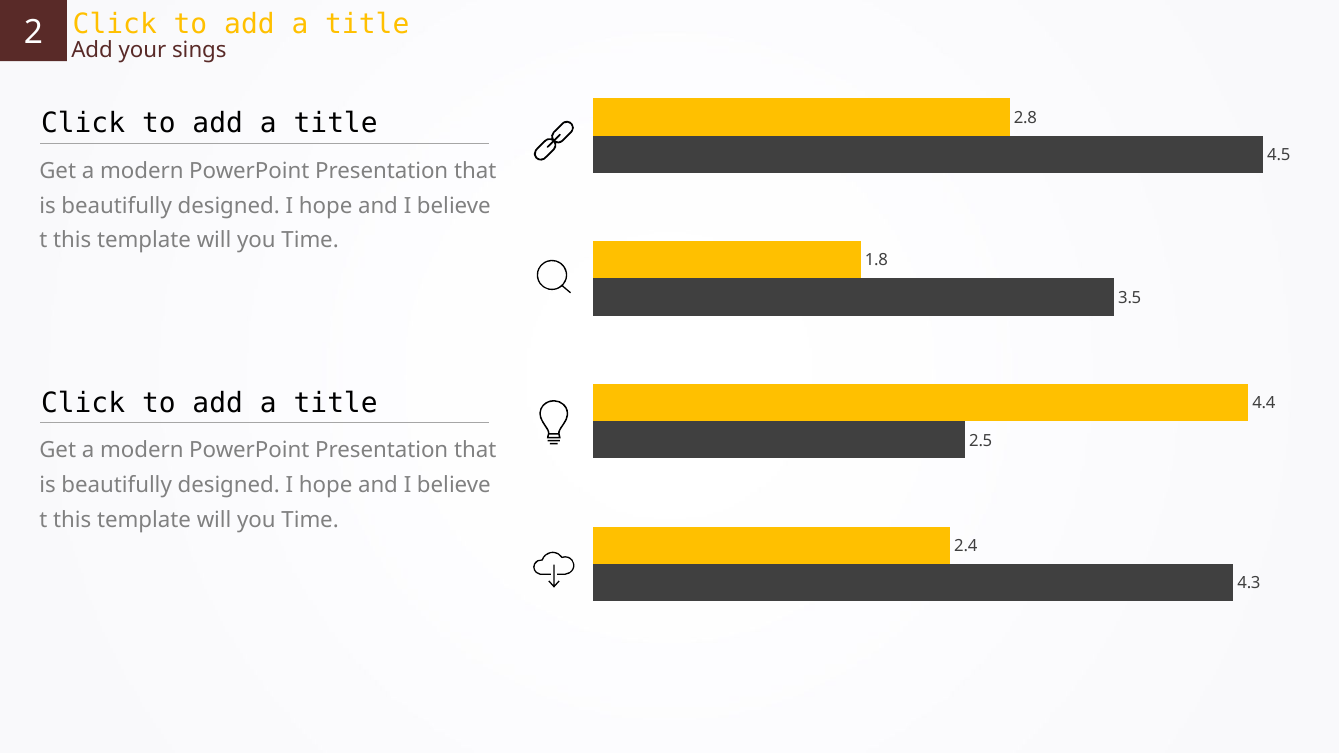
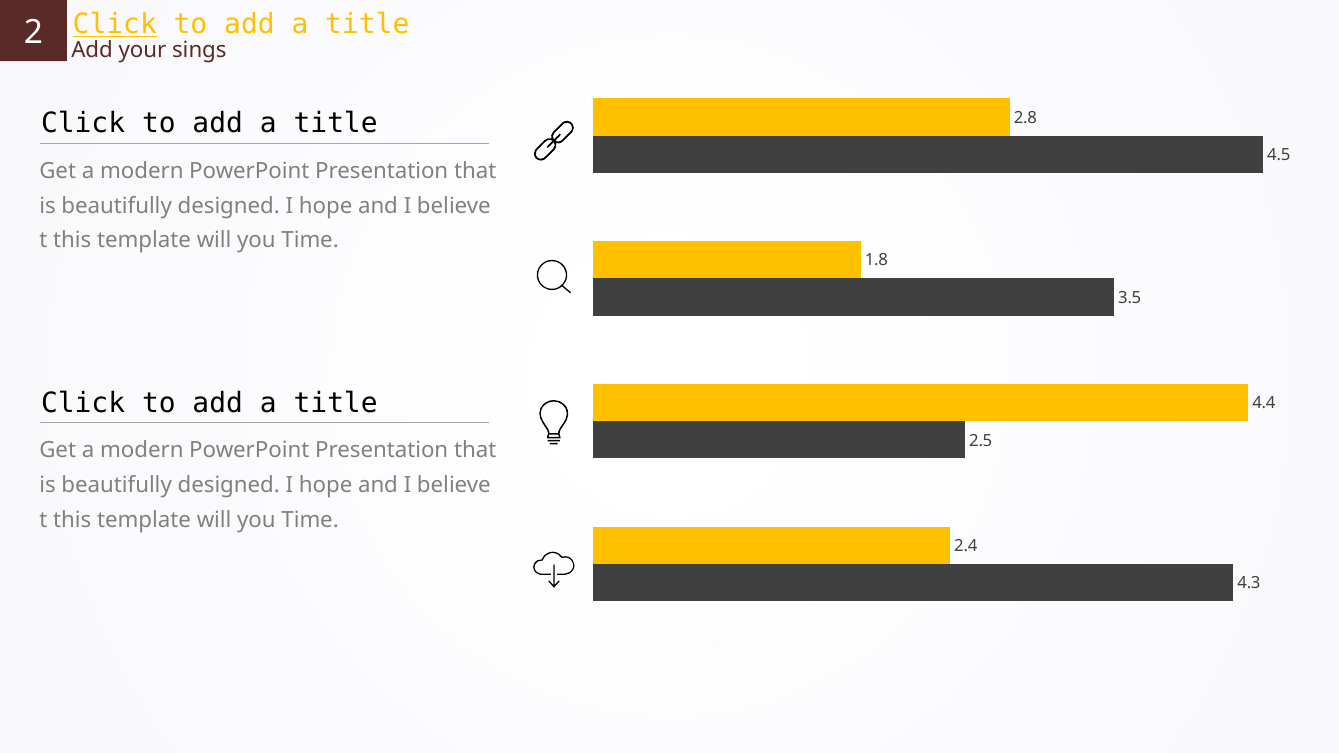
Click at (115, 25) underline: none -> present
